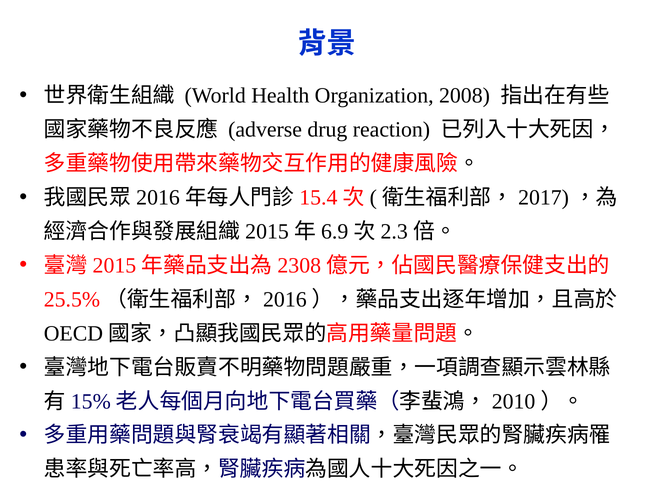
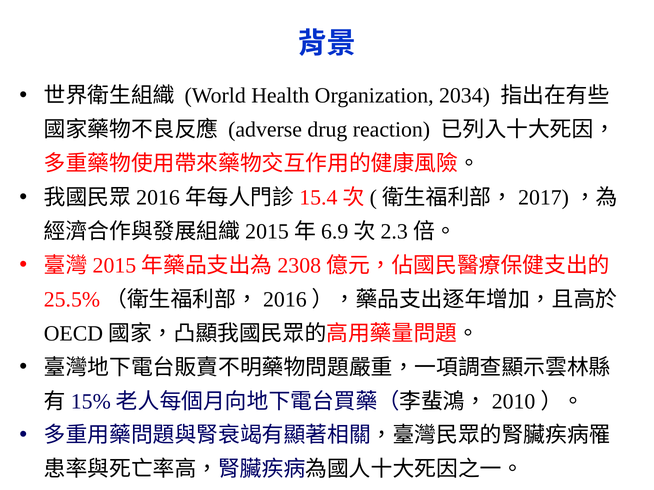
2008: 2008 -> 2034
